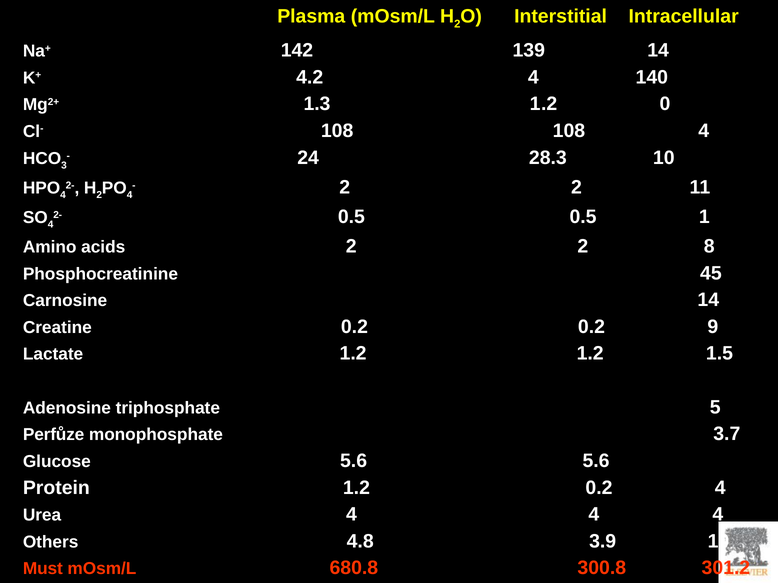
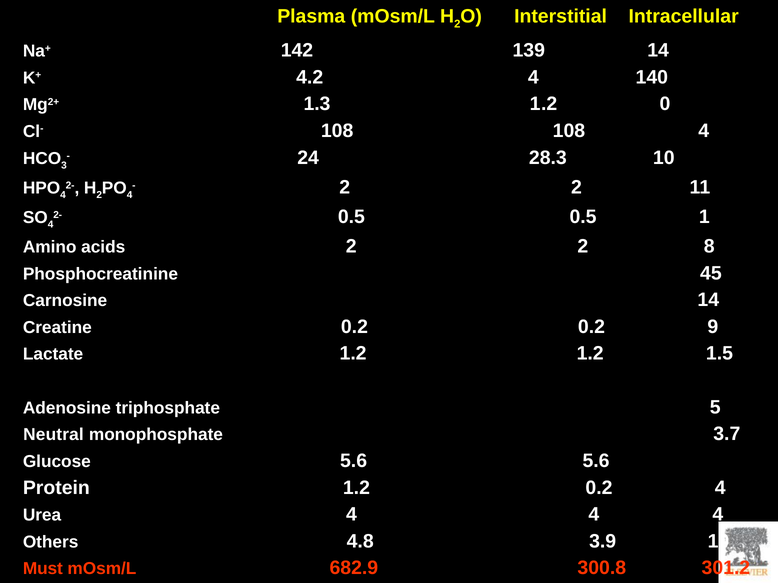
Perfůze: Perfůze -> Neutral
680.8: 680.8 -> 682.9
